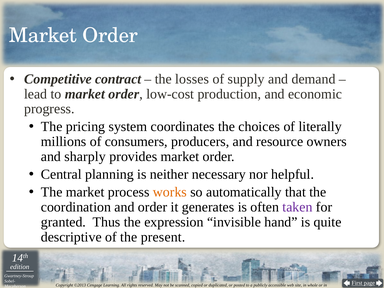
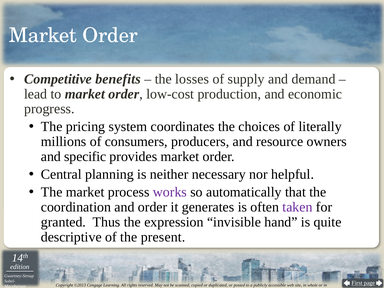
contract: contract -> benefits
sharply: sharply -> specific
works colour: orange -> purple
